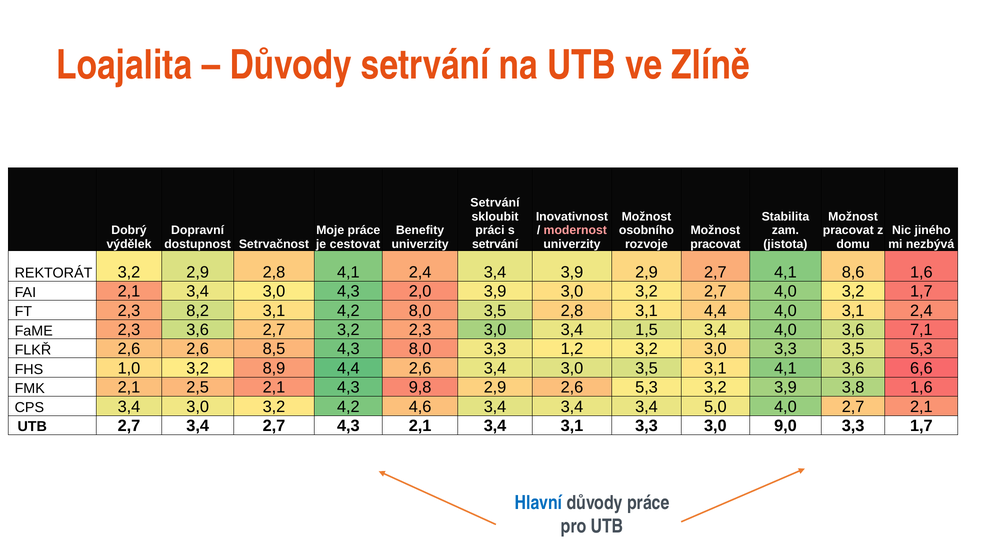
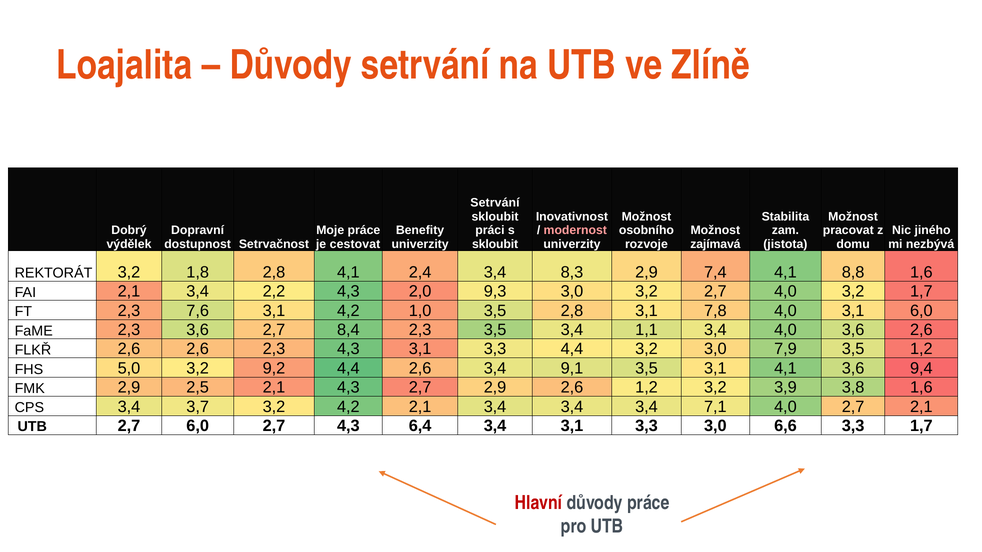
setrvání at (495, 244): setrvání -> skloubit
pracovat at (715, 244): pracovat -> zajímavá
3,2 2,9: 2,9 -> 1,8
3,4 3,9: 3,9 -> 8,3
2,9 2,7: 2,7 -> 7,4
8,6: 8,6 -> 8,8
2,1 3,4 3,0: 3,0 -> 2,2
2,0 3,9: 3,9 -> 9,3
8,2: 8,2 -> 7,6
4,2 8,0: 8,0 -> 1,0
3,1 4,4: 4,4 -> 7,8
3,1 2,4: 2,4 -> 6,0
2,7 3,2: 3,2 -> 8,4
2,3 3,0: 3,0 -> 3,5
1,5: 1,5 -> 1,1
3,6 7,1: 7,1 -> 2,6
2,6 8,5: 8,5 -> 2,3
4,3 8,0: 8,0 -> 3,1
3,3 1,2: 1,2 -> 4,4
3,0 3,3: 3,3 -> 7,9
3,5 5,3: 5,3 -> 1,2
1,0: 1,0 -> 5,0
8,9: 8,9 -> 9,2
2,6 3,4 3,0: 3,0 -> 9,1
6,6: 6,6 -> 9,4
FMK 2,1: 2,1 -> 2,9
4,3 9,8: 9,8 -> 2,7
2,6 5,3: 5,3 -> 1,2
CPS 3,4 3,0: 3,0 -> 3,7
4,2 4,6: 4,6 -> 2,1
5,0: 5,0 -> 7,1
2,7 3,4: 3,4 -> 6,0
4,3 2,1: 2,1 -> 6,4
9,0: 9,0 -> 6,6
Hlavní colour: blue -> red
